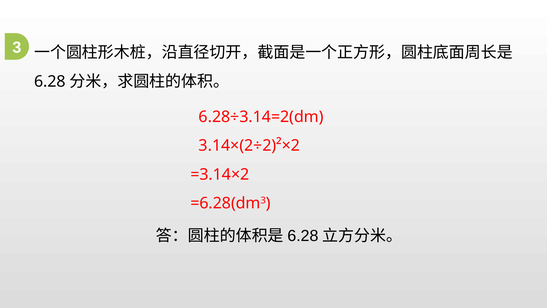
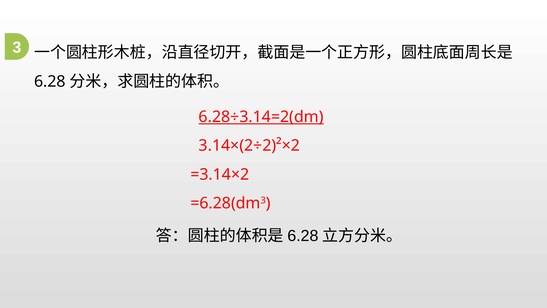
6.28÷3.14=2(dm underline: none -> present
